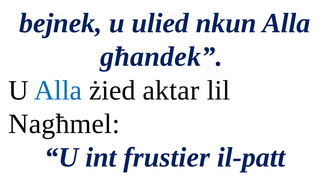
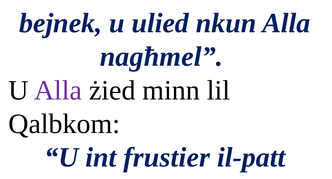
għandek: għandek -> nagħmel
Alla at (58, 90) colour: blue -> purple
aktar: aktar -> minn
Nagħmel: Nagħmel -> Qalbkom
